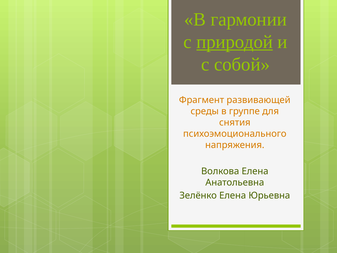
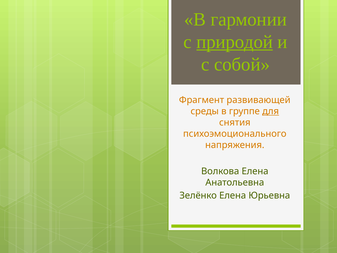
для underline: none -> present
